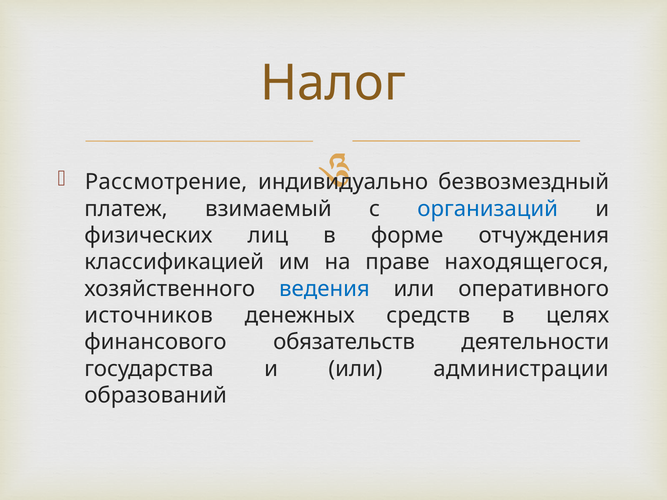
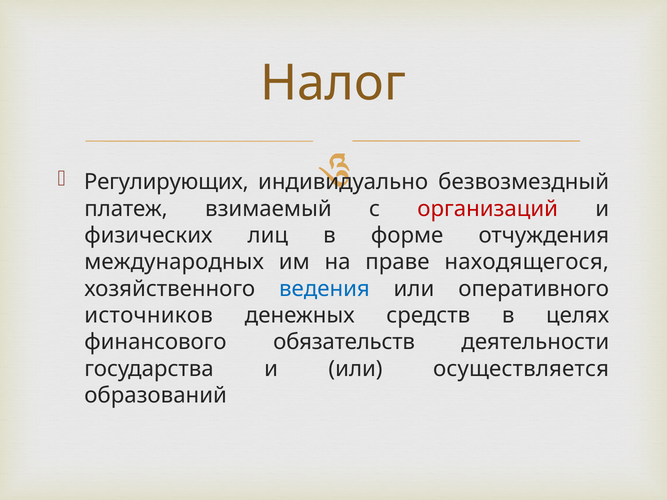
Рассмотрение: Рассмотрение -> Регулирующих
организаций colour: blue -> red
классификацией: классификацией -> международных
администрации: администрации -> осуществляется
